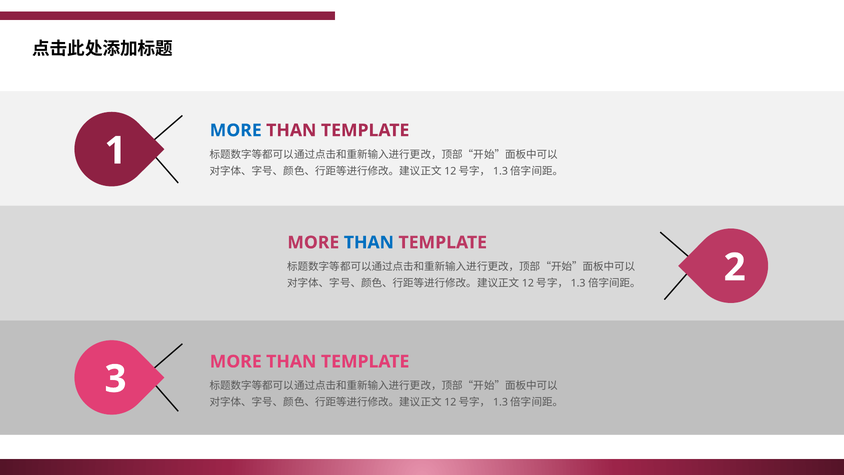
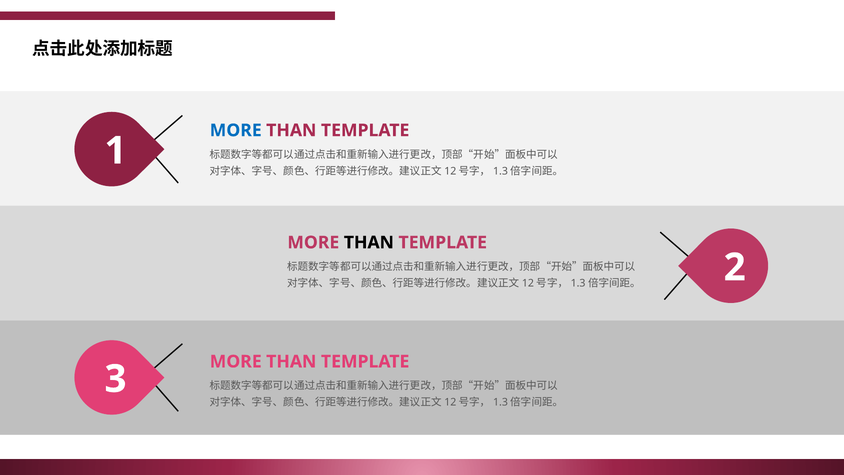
THAN at (369, 242) colour: blue -> black
